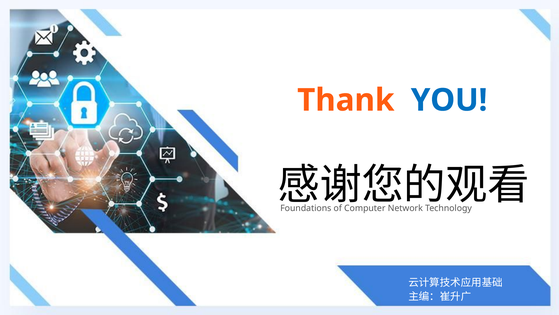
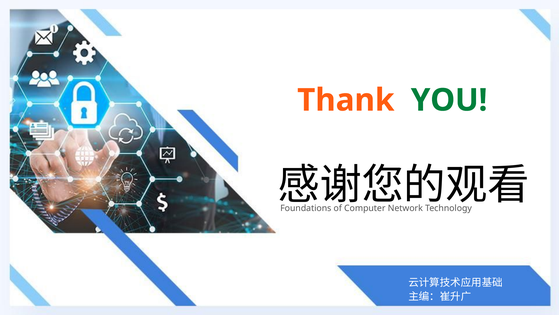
YOU colour: blue -> green
